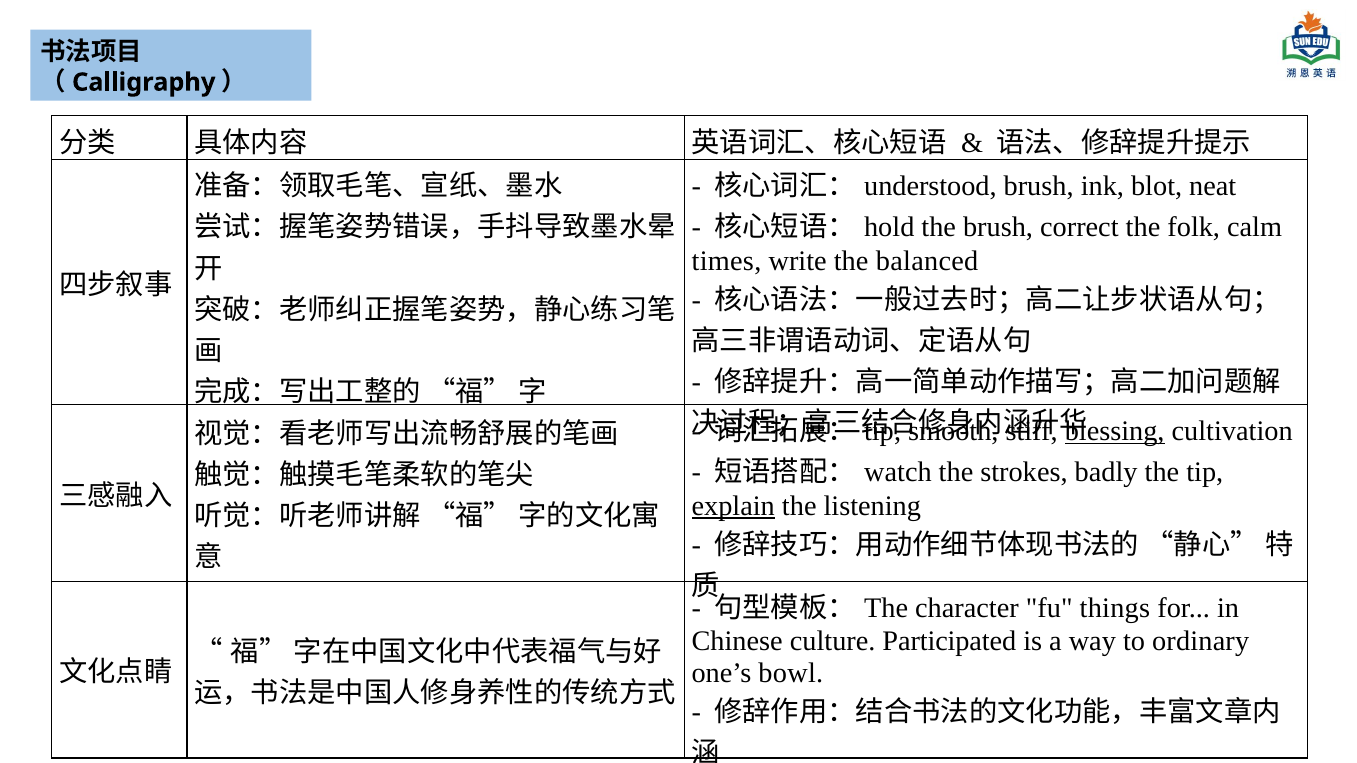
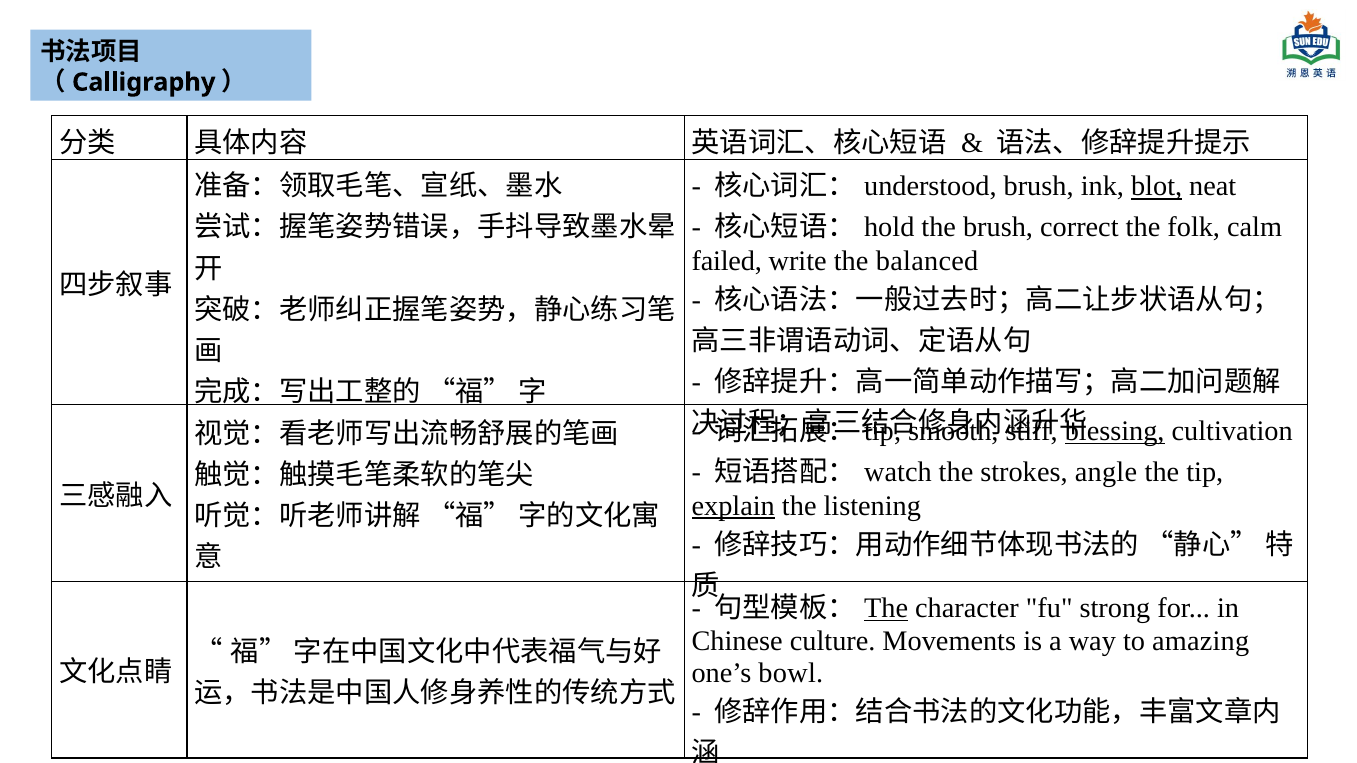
blot underline: none -> present
times: times -> failed
badly: badly -> angle
The at (886, 608) underline: none -> present
things: things -> strong
Participated: Participated -> Movements
ordinary: ordinary -> amazing
